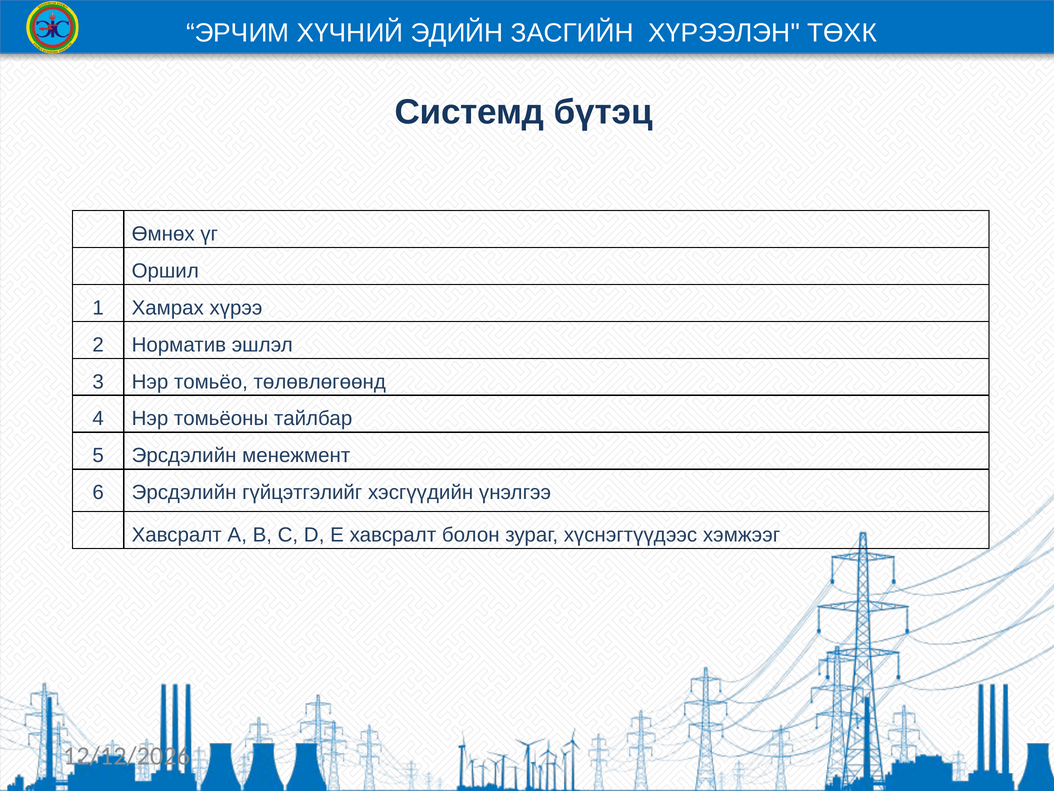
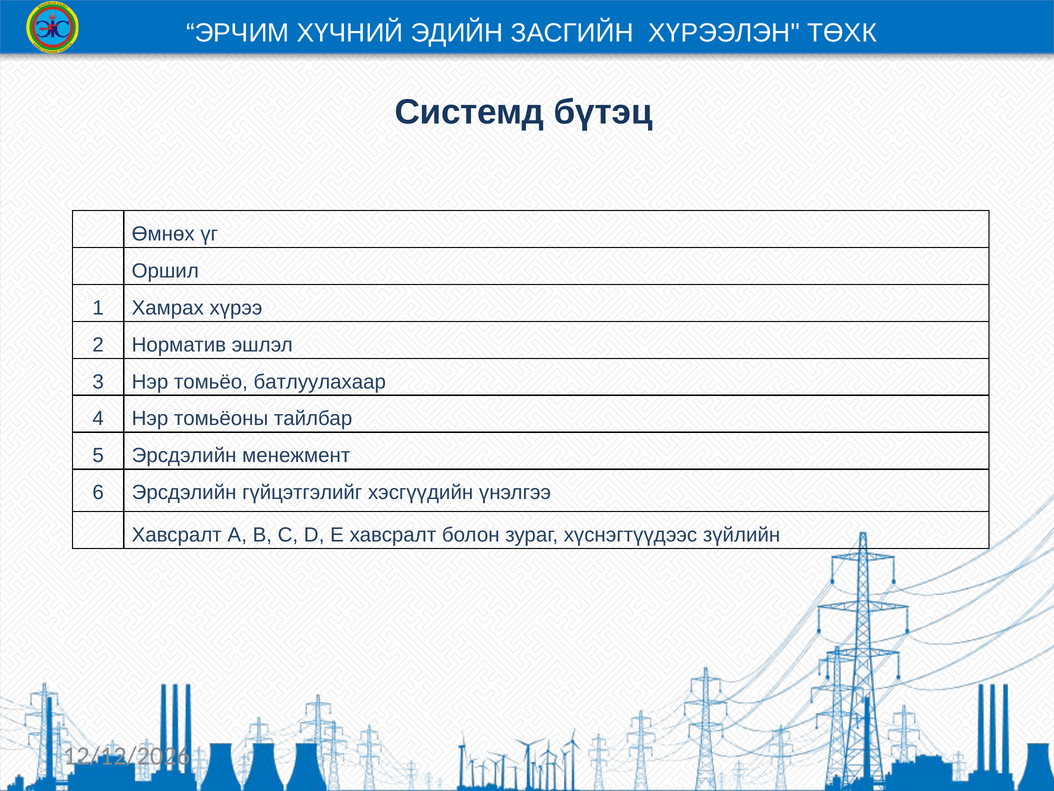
төлөвлөгөөнд: төлөвлөгөөнд -> батлуулахаар
хэмжээг: хэмжээг -> зүйлийн
